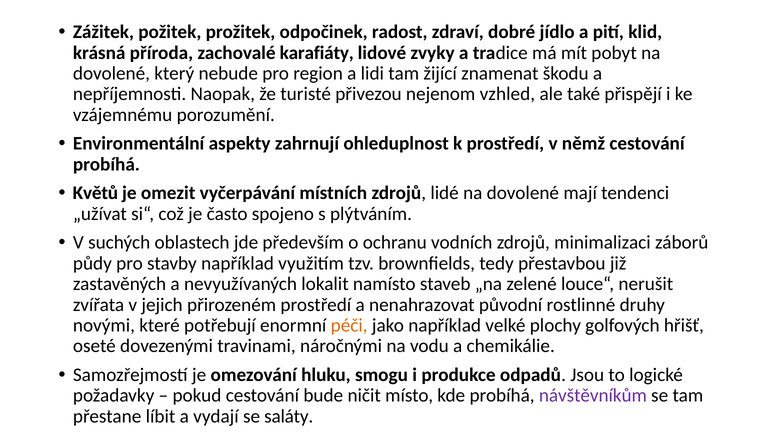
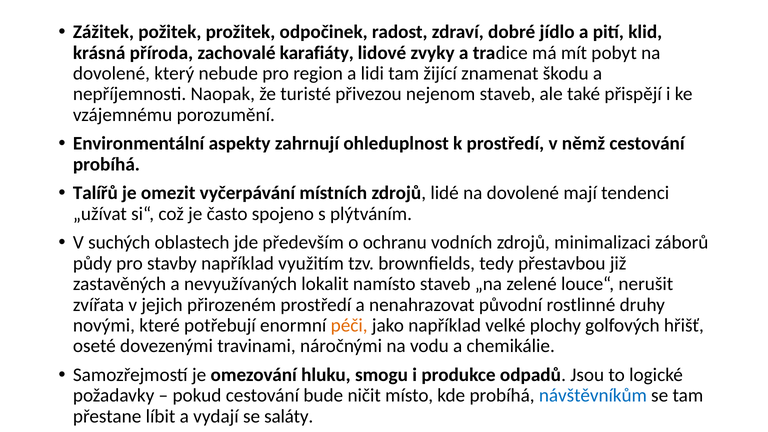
nejenom vzhled: vzhled -> staveb
Květů: Květů -> Talířů
návštěvníkům colour: purple -> blue
